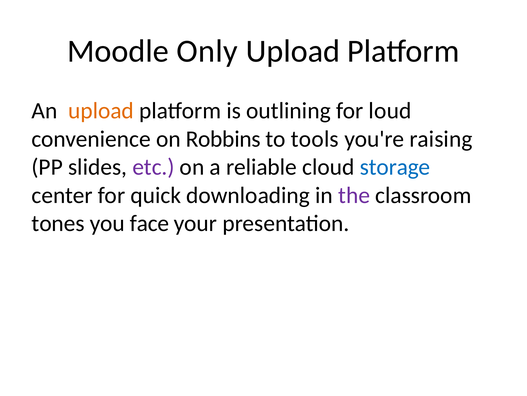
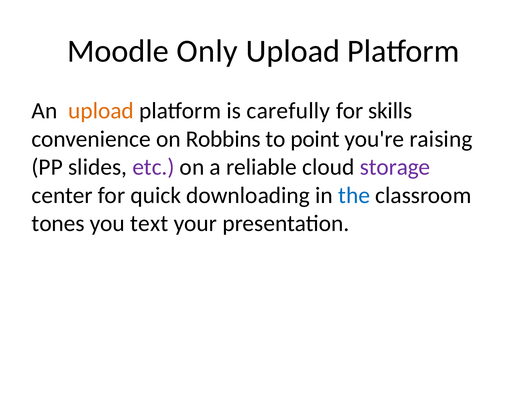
outlining: outlining -> carefully
loud: loud -> skills
tools: tools -> point
storage colour: blue -> purple
the colour: purple -> blue
face: face -> text
